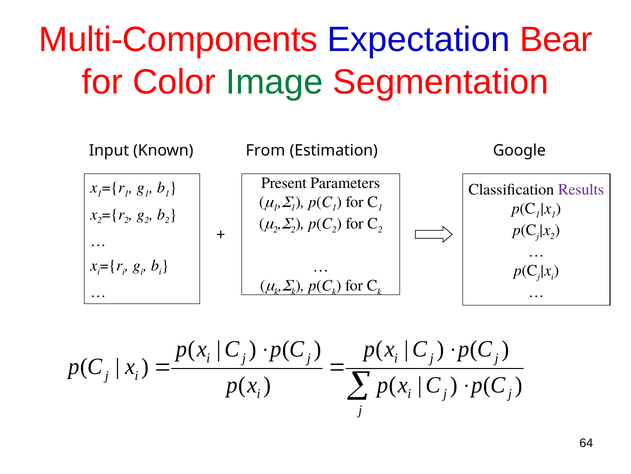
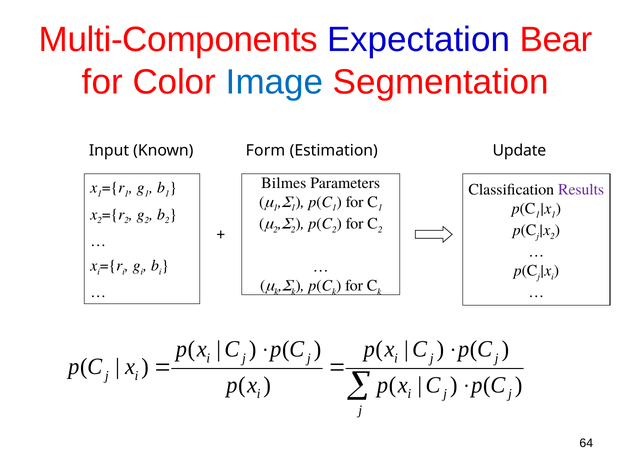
Image colour: green -> blue
From: From -> Form
Google: Google -> Update
Present: Present -> Bilmes
